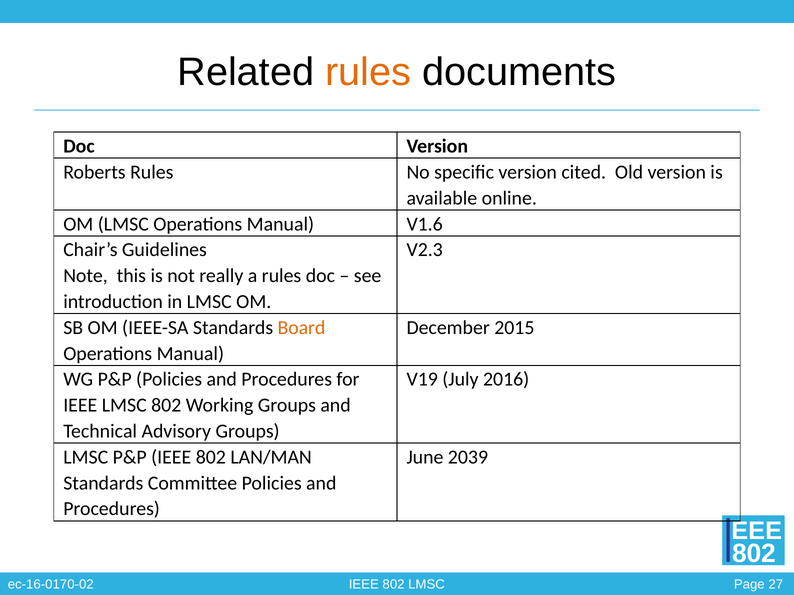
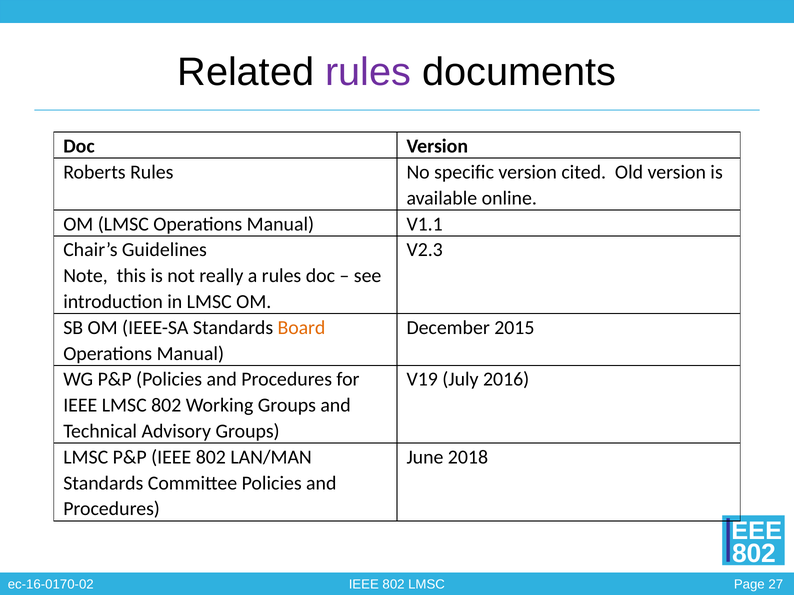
rules at (368, 72) colour: orange -> purple
V1.6: V1.6 -> V1.1
2039: 2039 -> 2018
